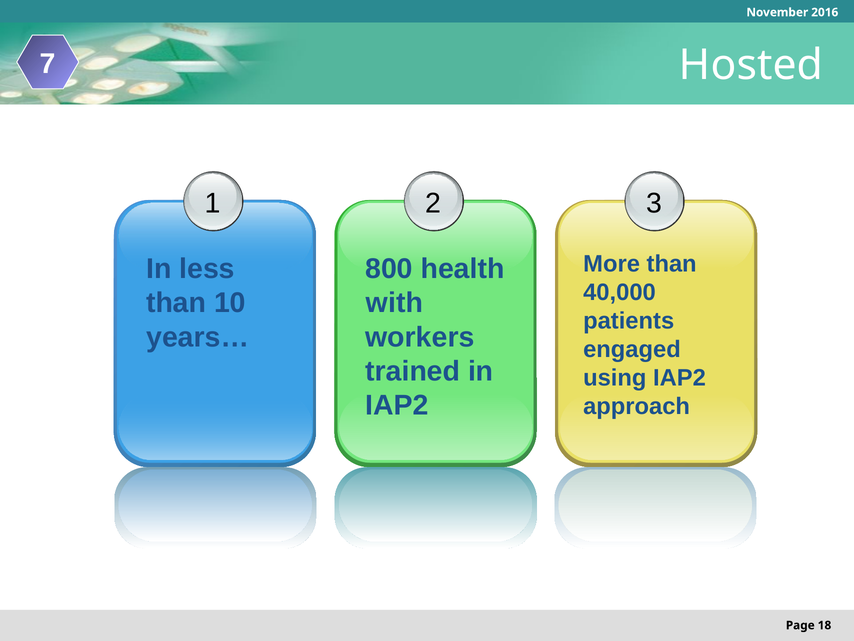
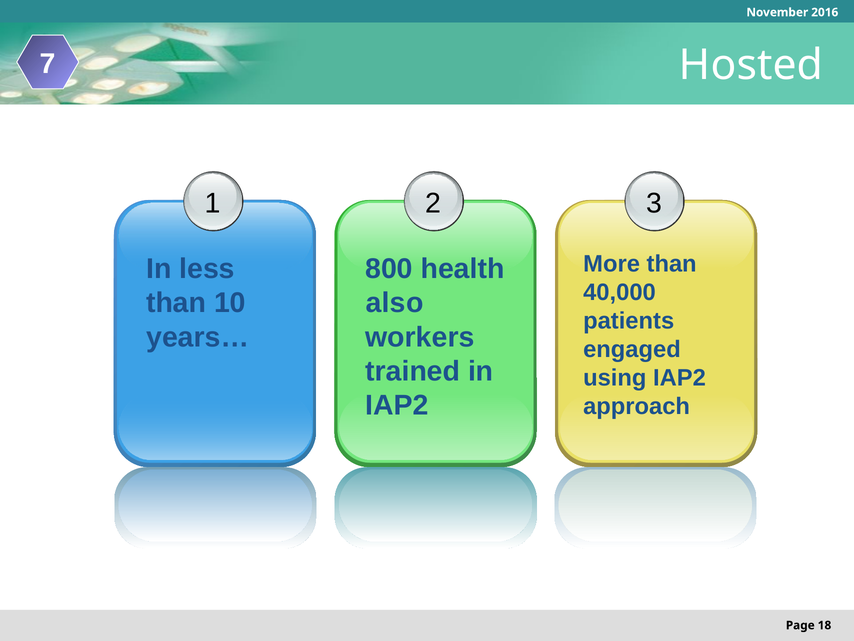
with: with -> also
